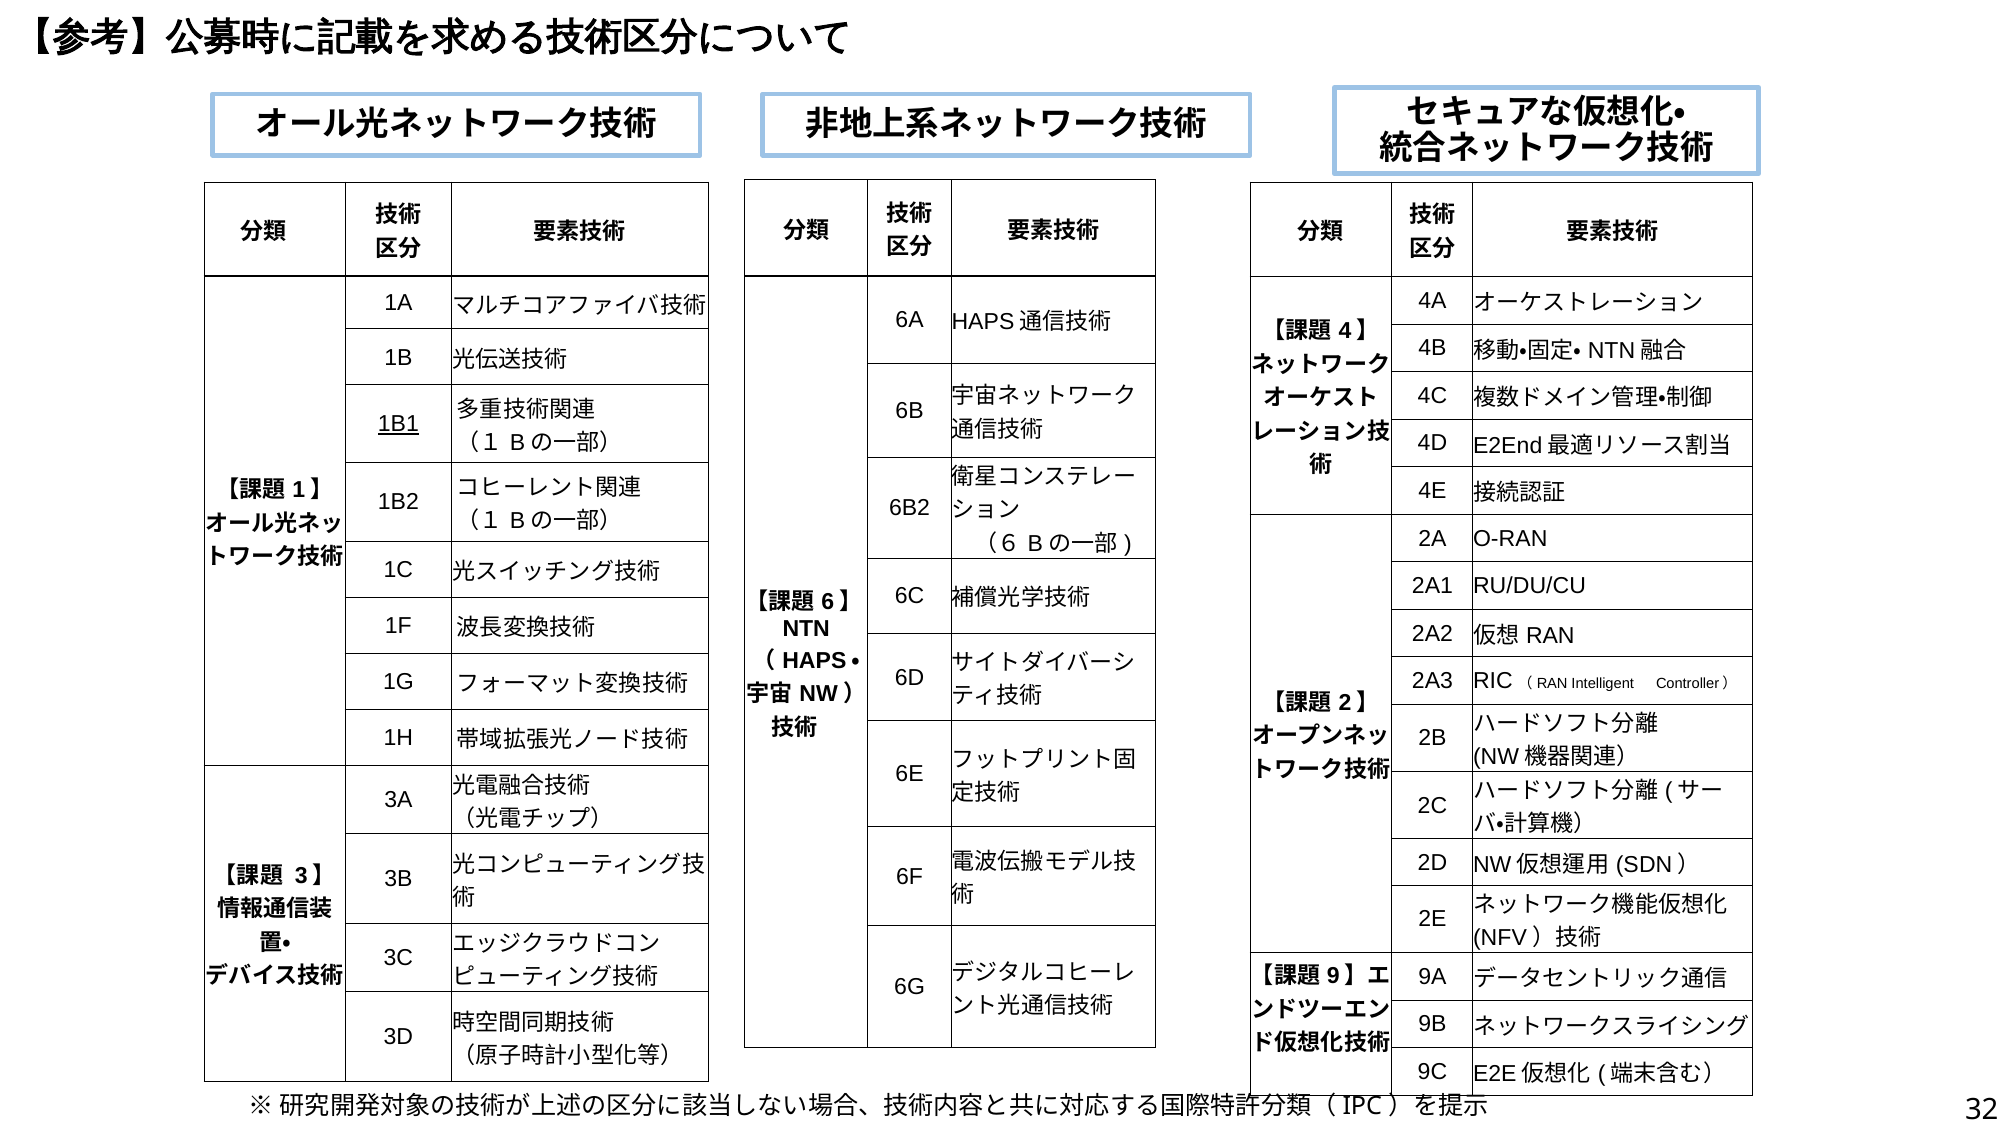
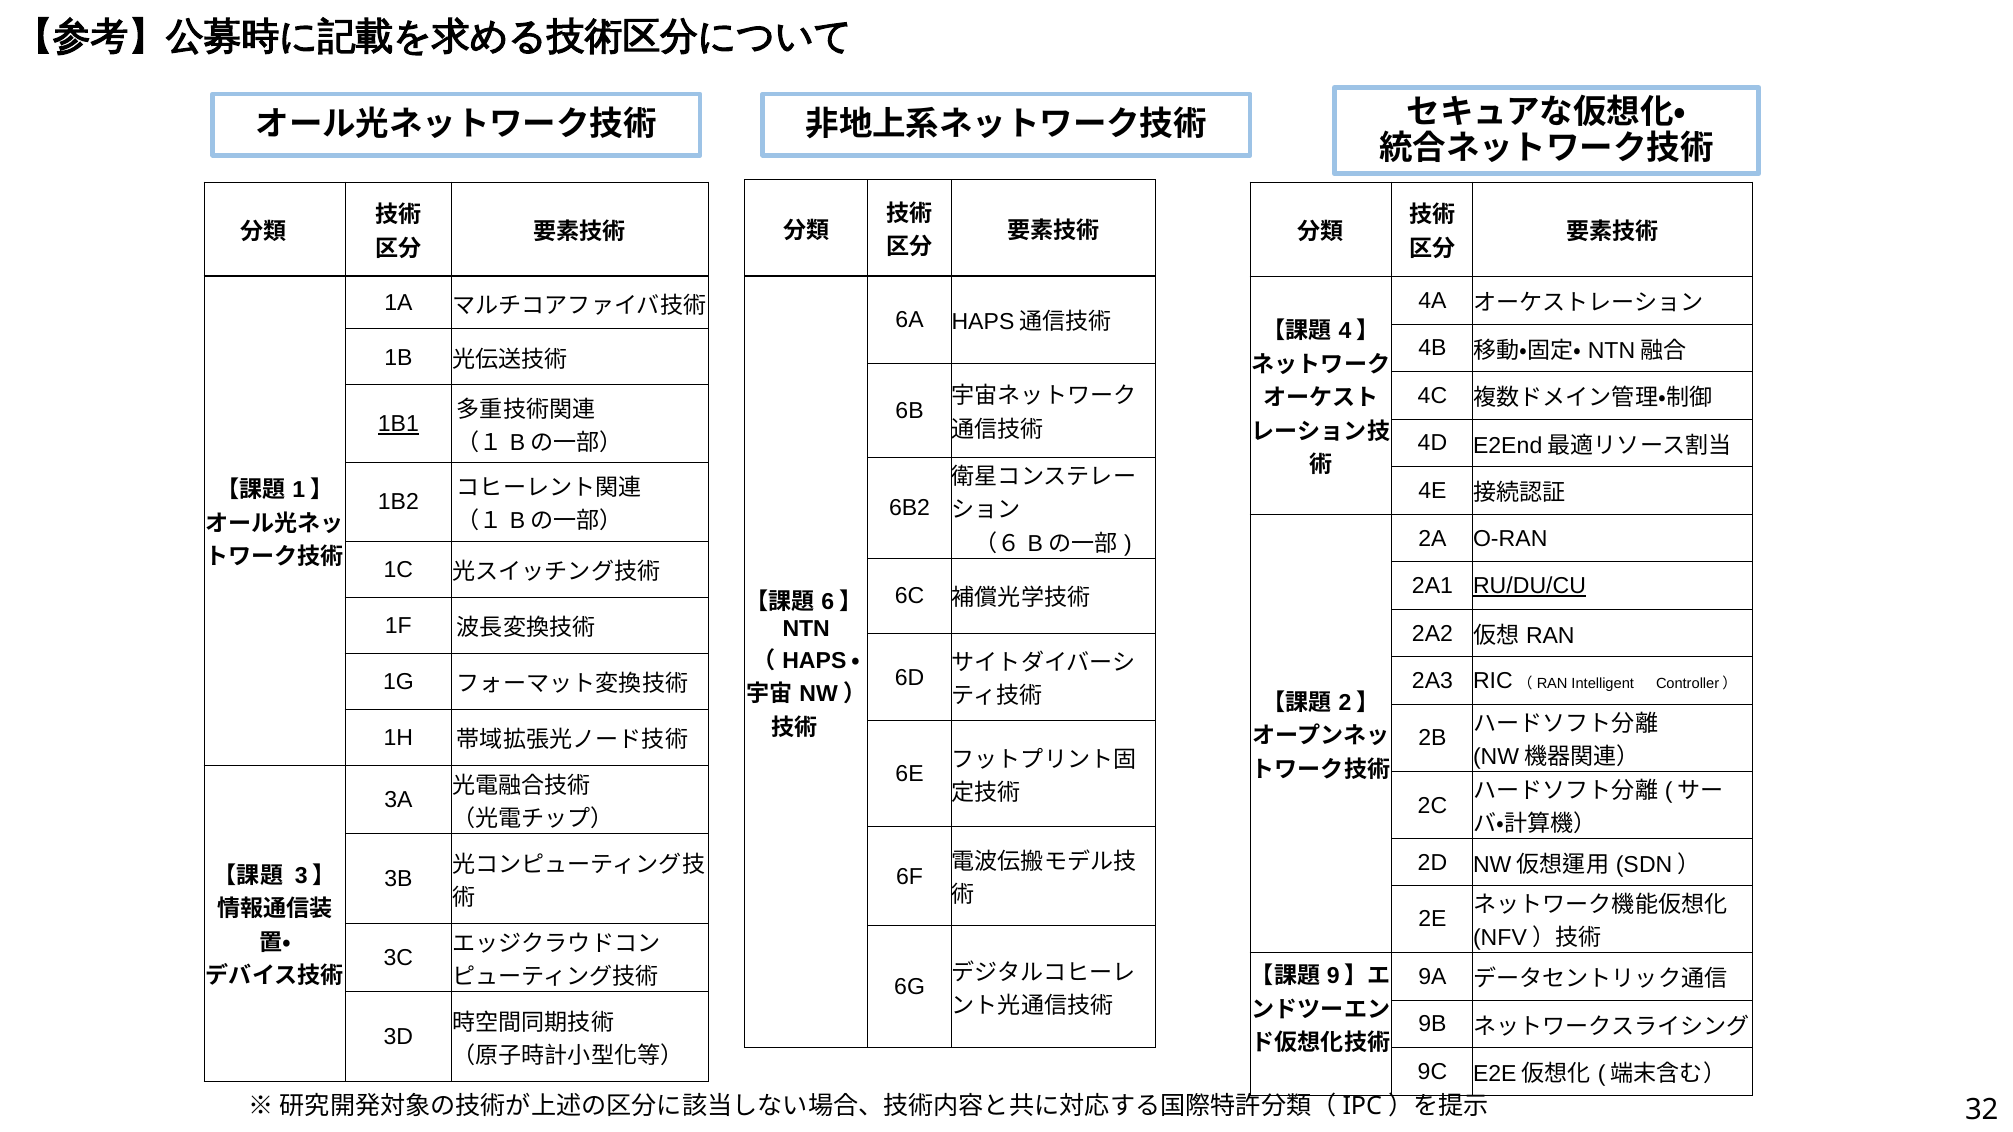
RU/DU/CU underline: none -> present
